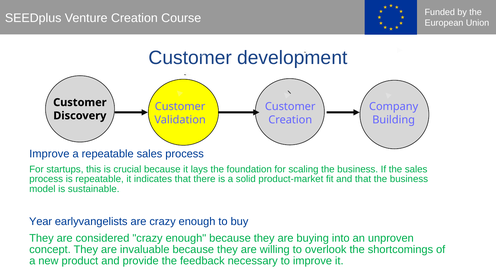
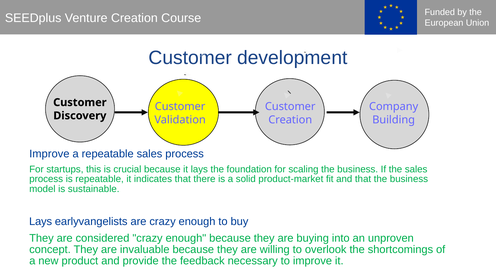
Year at (41, 222): Year -> Lays
